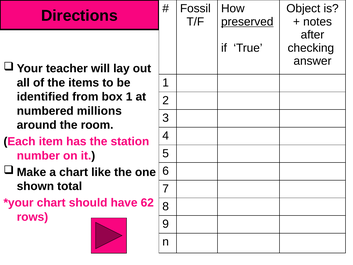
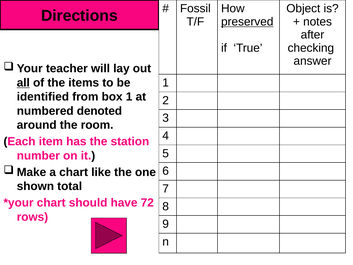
all underline: none -> present
millions: millions -> denoted
62: 62 -> 72
